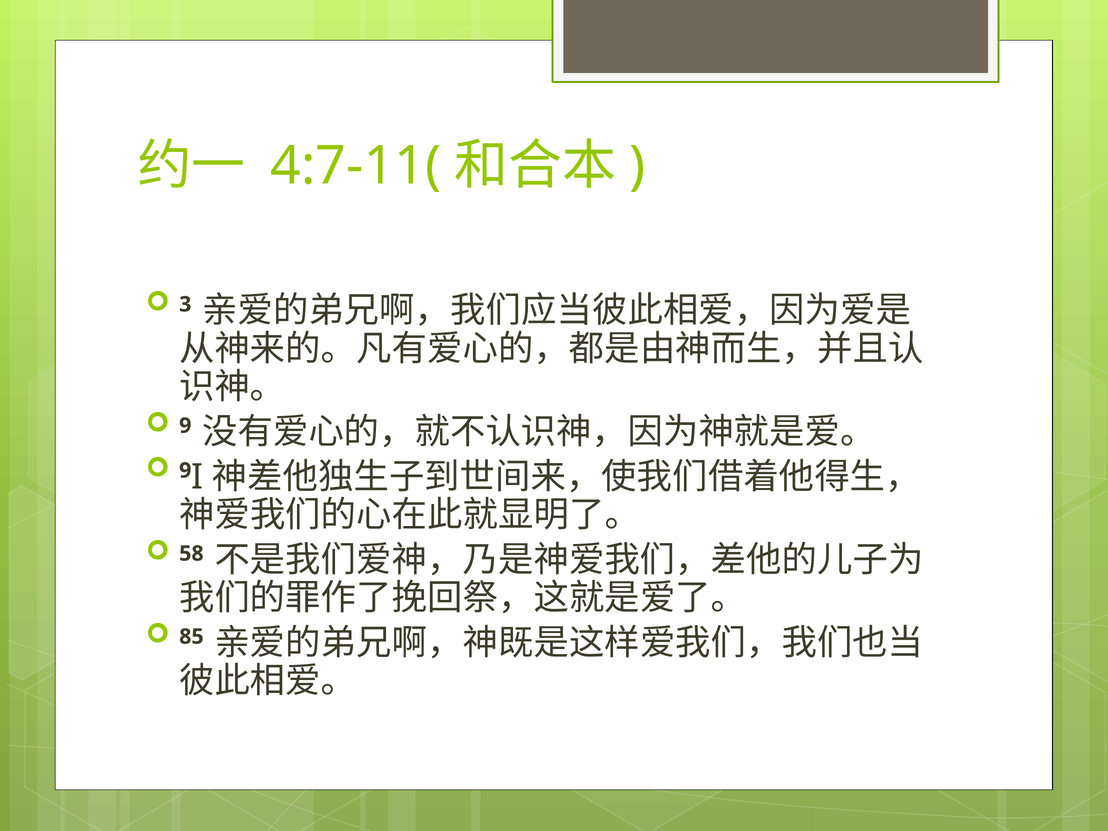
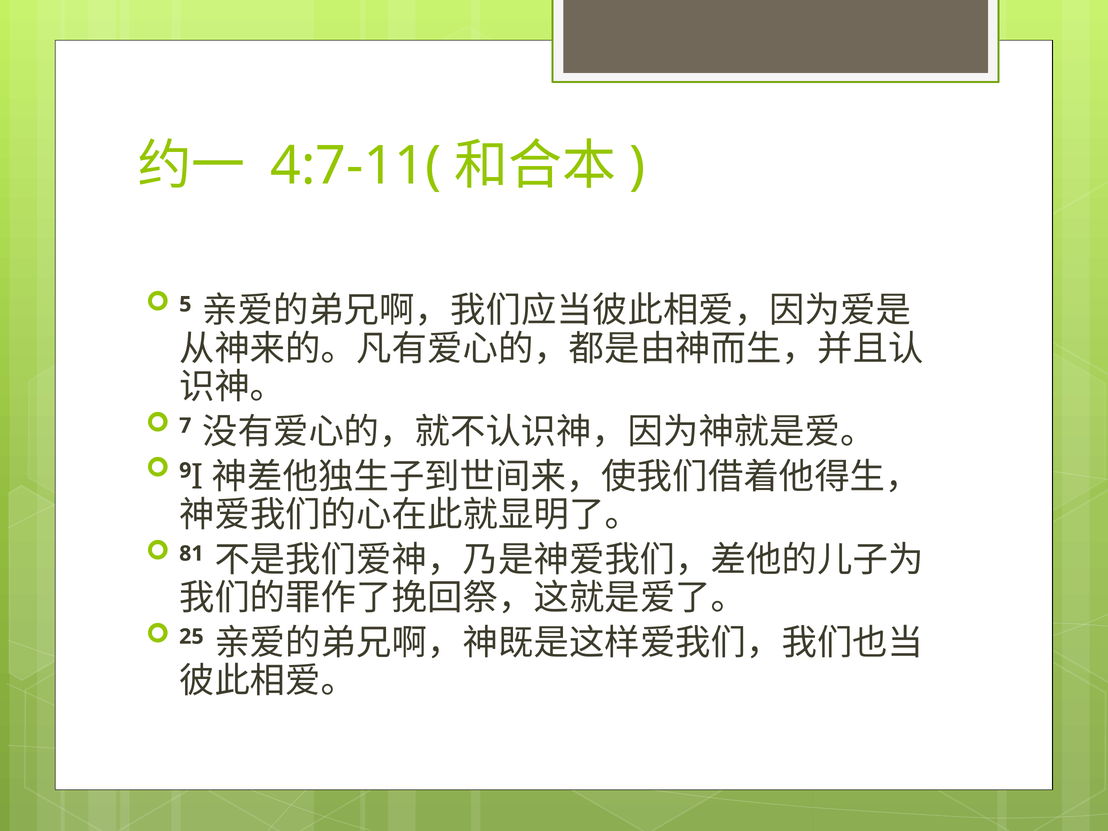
3: 3 -> 5
9: 9 -> 7
58: 58 -> 81
85: 85 -> 25
